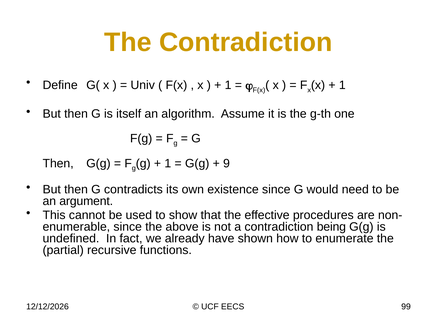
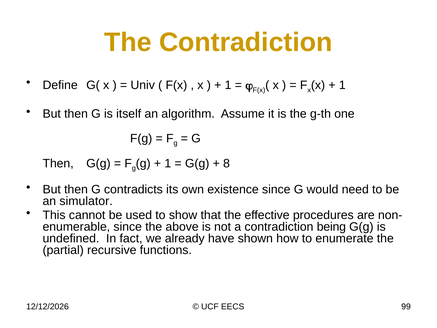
9: 9 -> 8
argument: argument -> simulator
